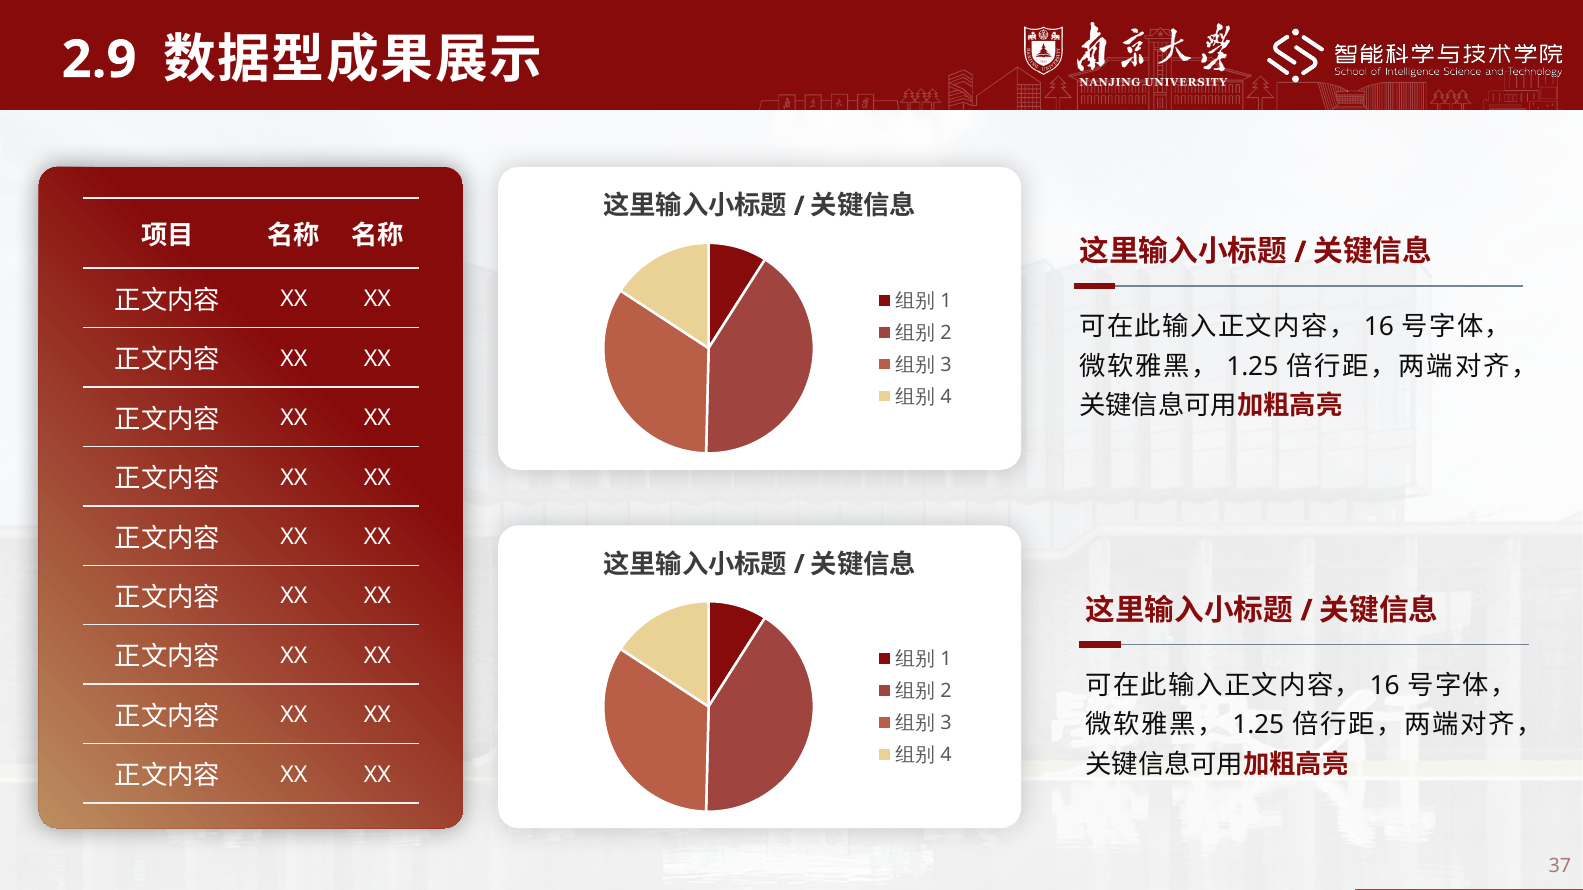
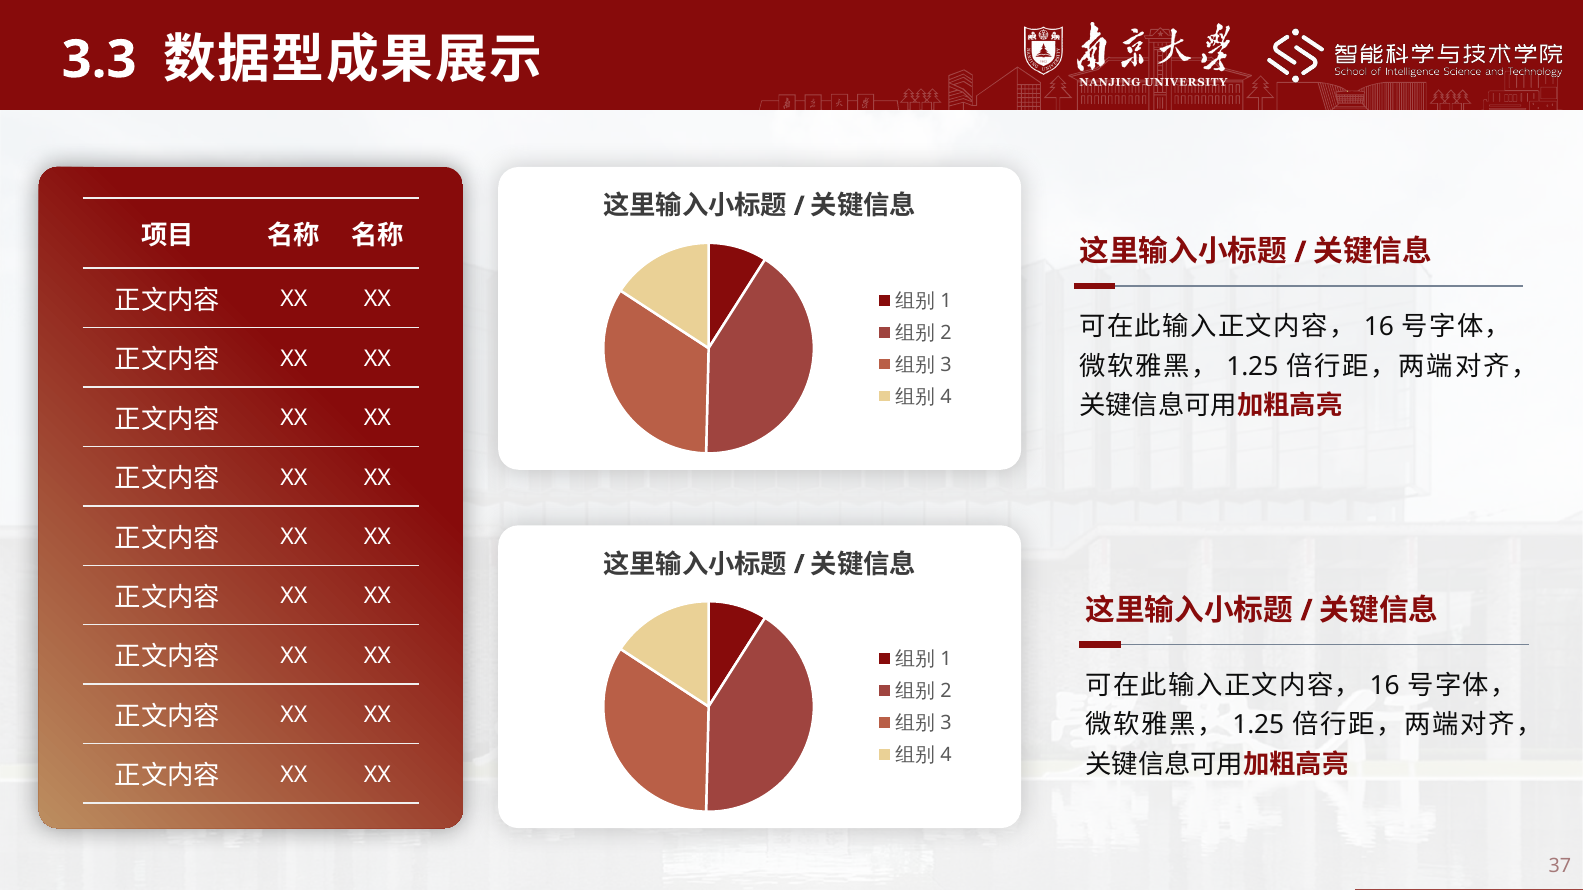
2.9: 2.9 -> 3.3
